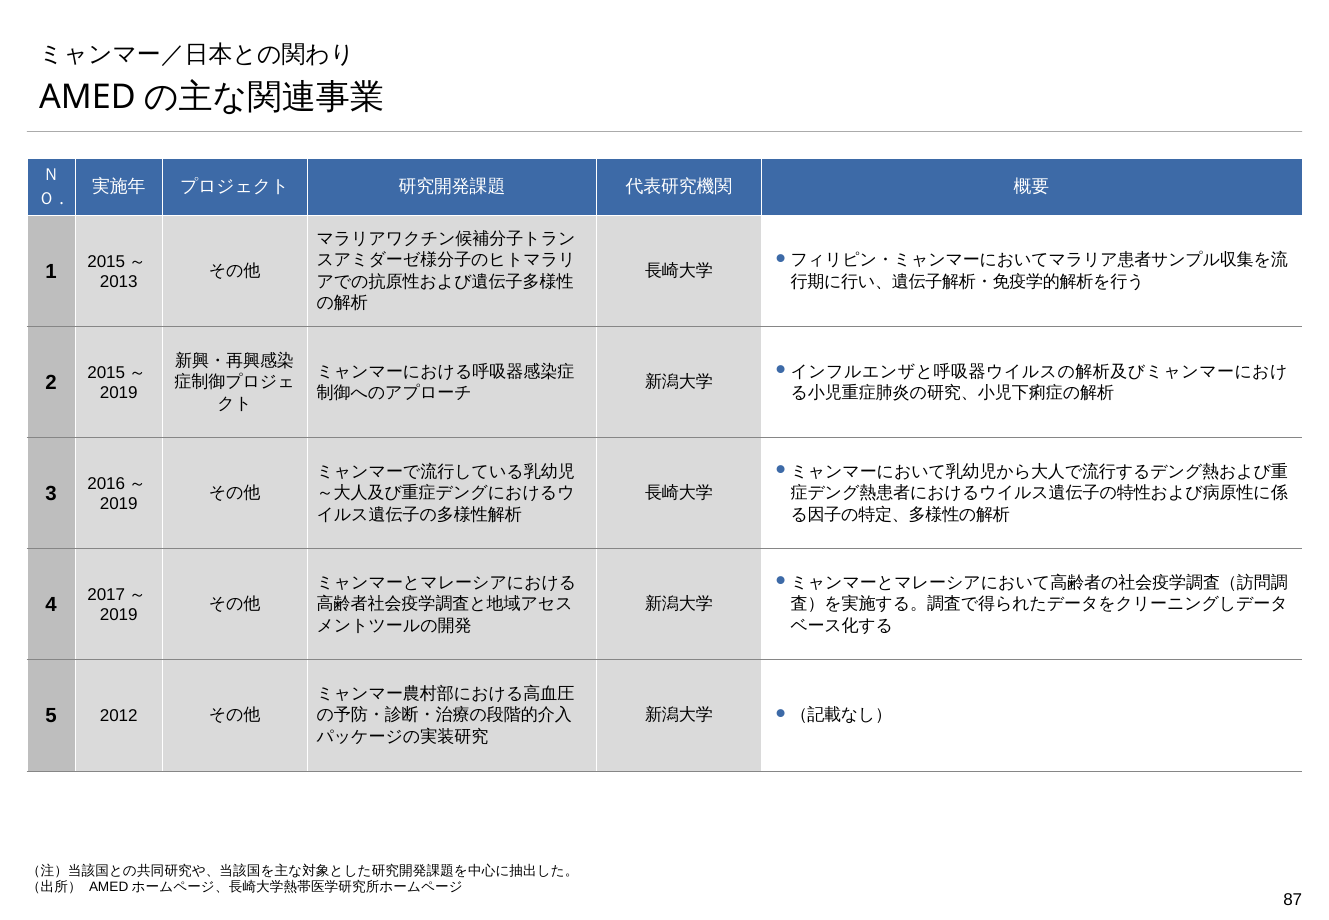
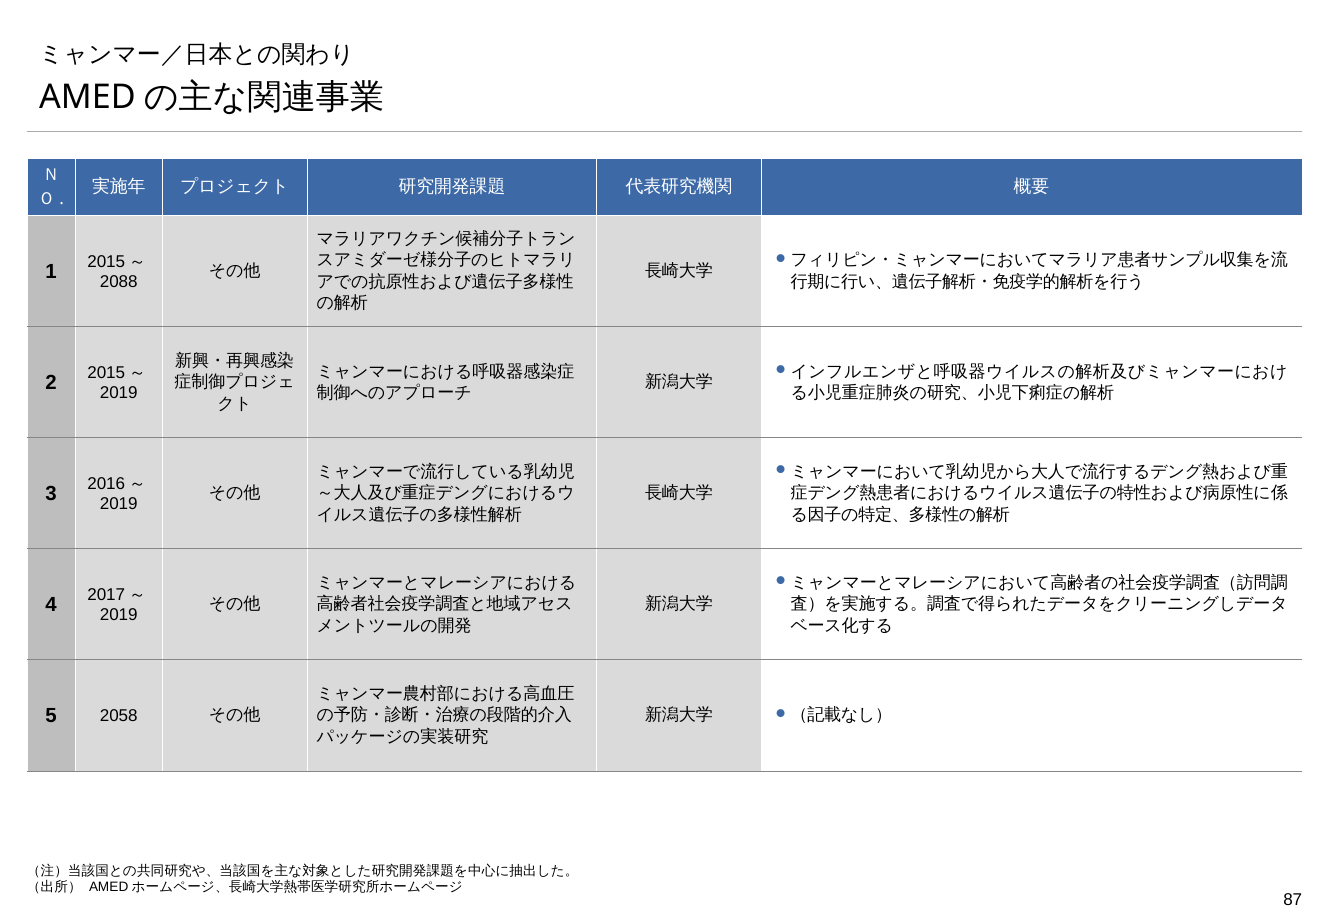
2013: 2013 -> 2088
2012: 2012 -> 2058
